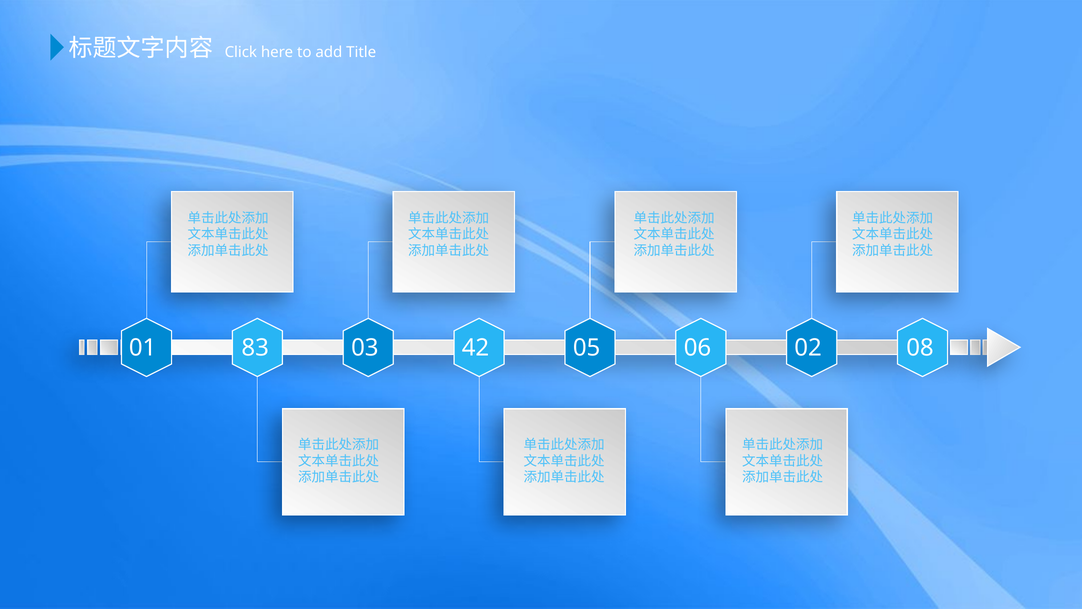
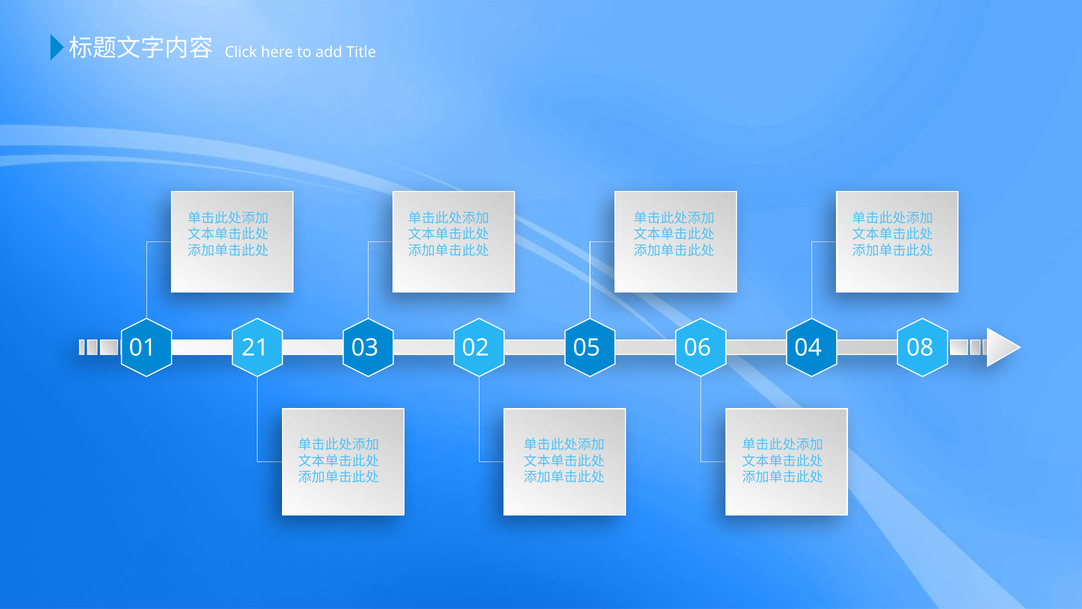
83: 83 -> 21
42: 42 -> 02
02: 02 -> 04
